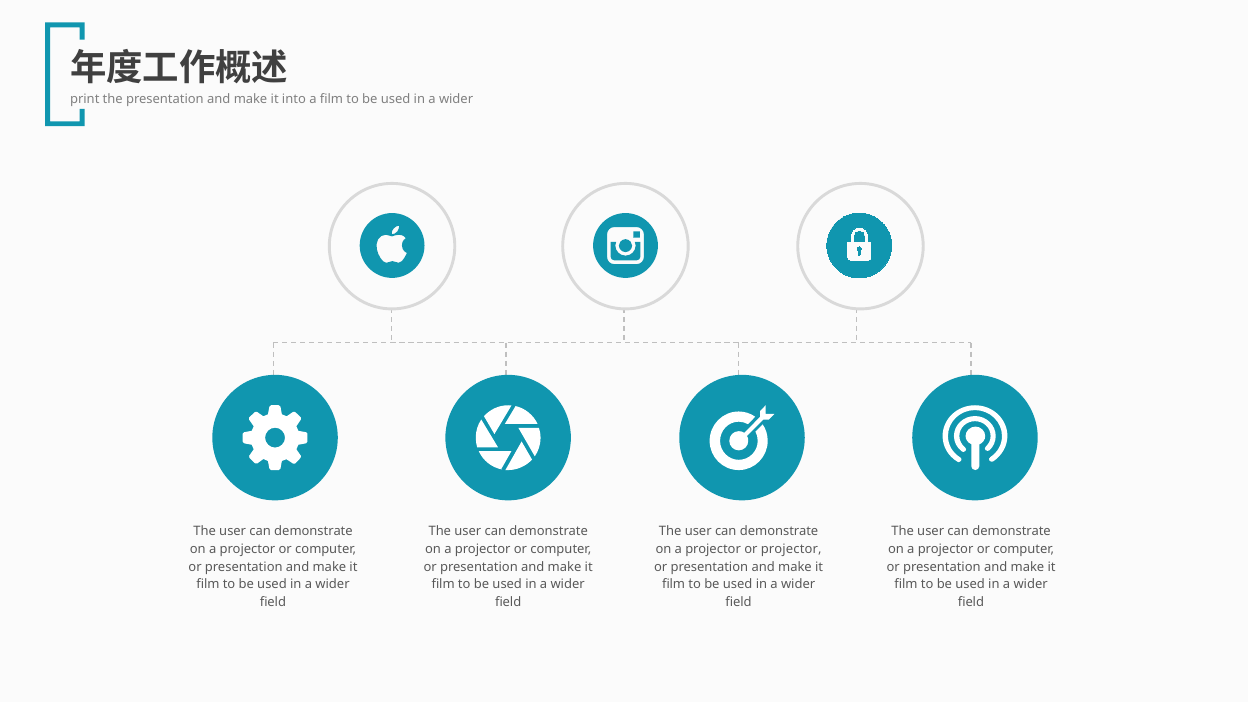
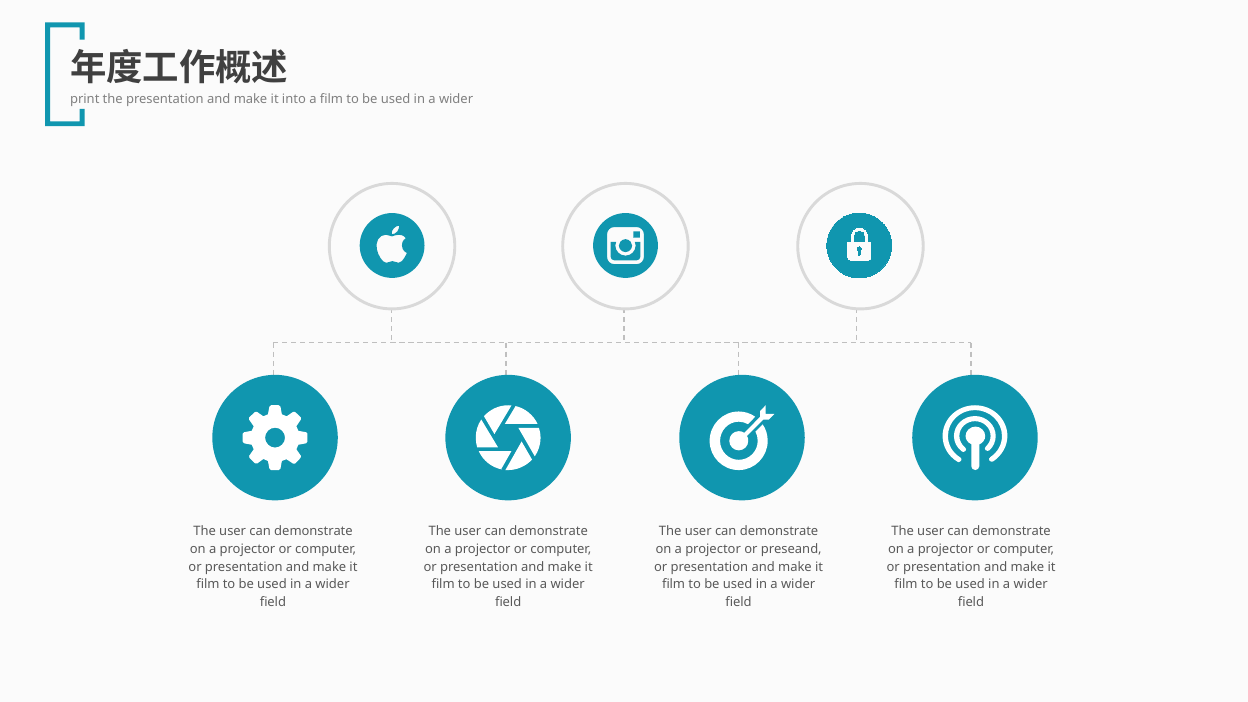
or projector: projector -> preseand
